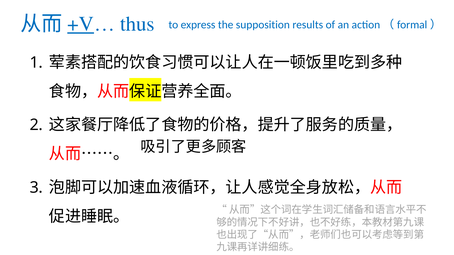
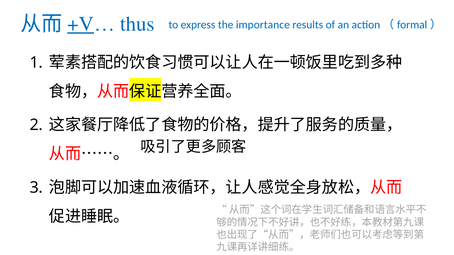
supposition: supposition -> importance
